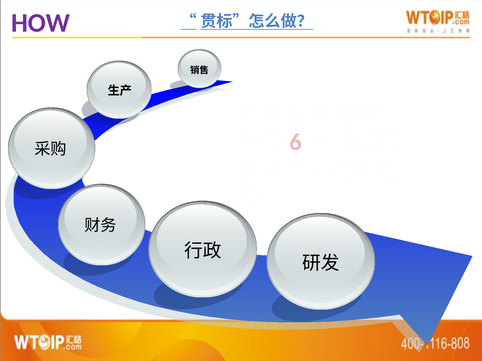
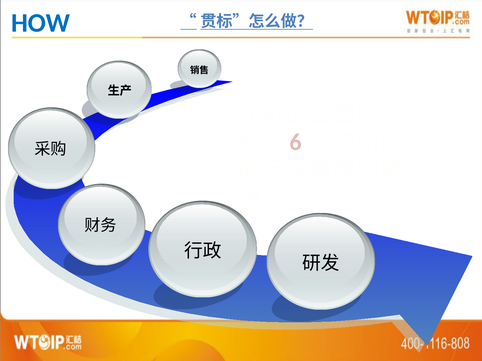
HOW colour: purple -> blue
